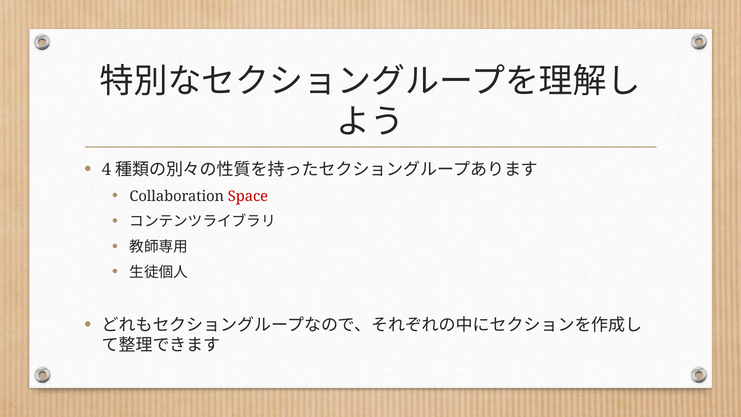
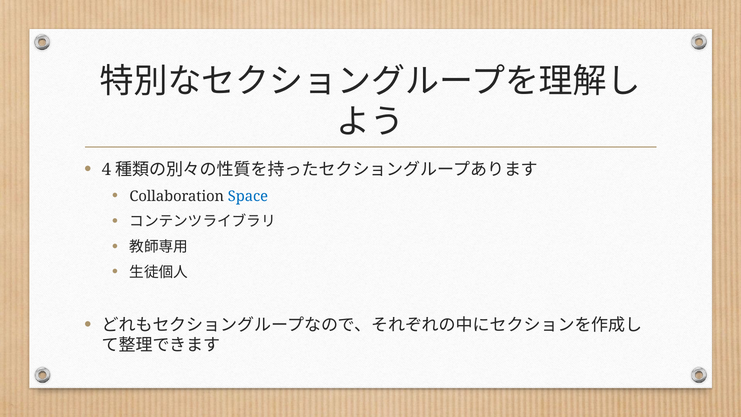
Space colour: red -> blue
